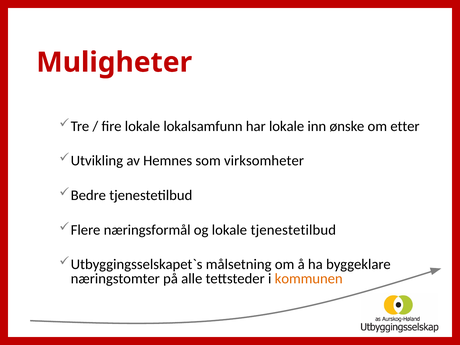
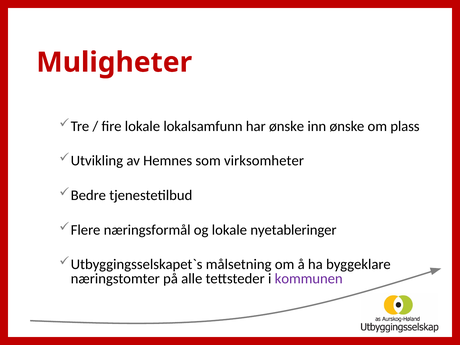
har lokale: lokale -> ønske
etter: etter -> plass
lokale tjenestetilbud: tjenestetilbud -> nyetableringer
kommunen colour: orange -> purple
